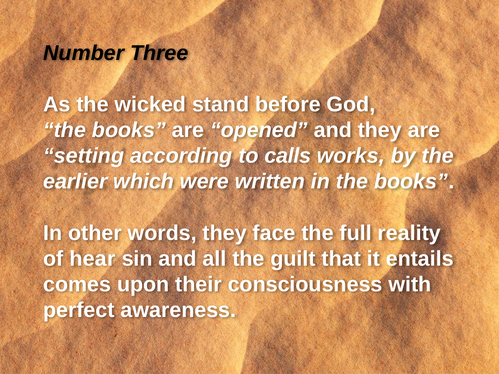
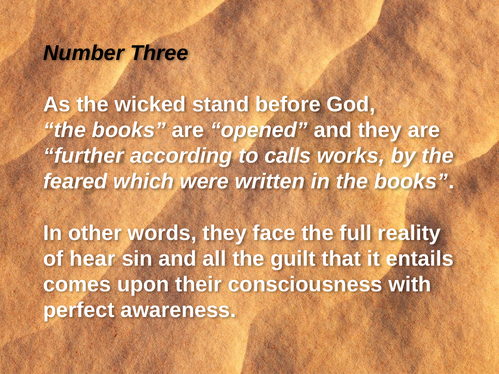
setting: setting -> further
earlier: earlier -> feared
